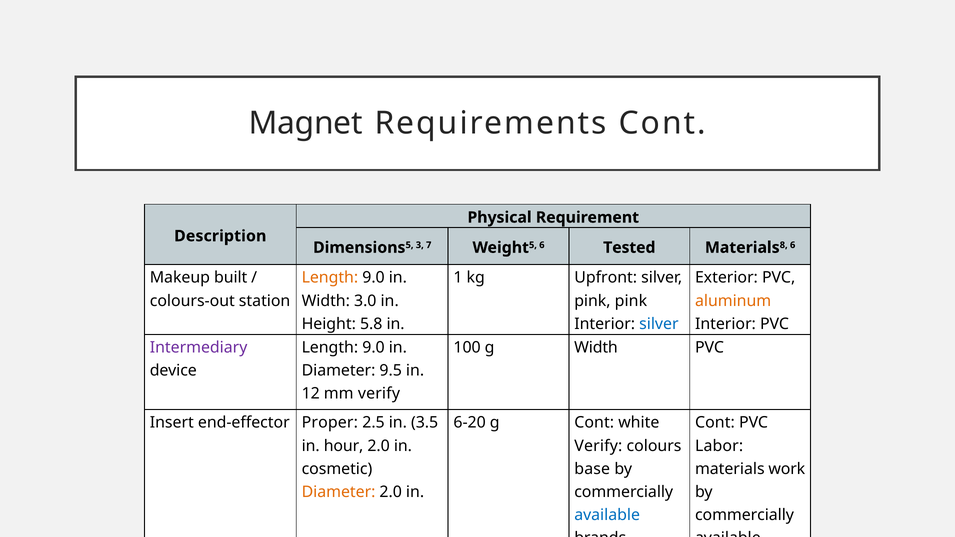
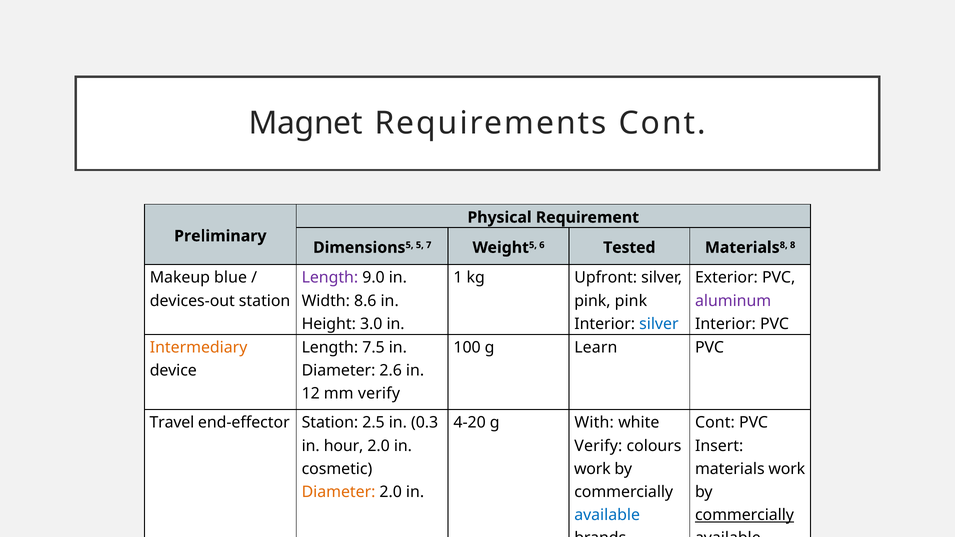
Description: Description -> Preliminary
3: 3 -> 5
Materials8 6: 6 -> 8
built: built -> blue
Length at (330, 278) colour: orange -> purple
colours-out: colours-out -> devices-out
3.0: 3.0 -> 8.6
aluminum colour: orange -> purple
5.8: 5.8 -> 3.0
Intermediary colour: purple -> orange
9.0 at (374, 348): 9.0 -> 7.5
g Width: Width -> Learn
9.5: 9.5 -> 2.6
Insert: Insert -> Travel
end-effector Proper: Proper -> Station
3.5: 3.5 -> 0.3
6-20: 6-20 -> 4-20
g Cont: Cont -> With
Labor: Labor -> Insert
base at (592, 469): base -> work
commercially at (744, 515) underline: none -> present
